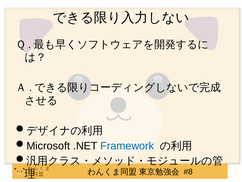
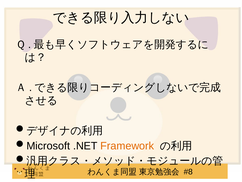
Framework colour: blue -> orange
